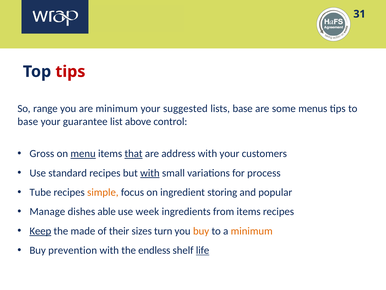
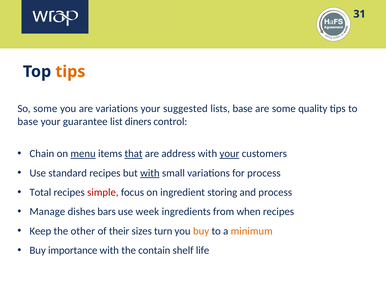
tips at (70, 71) colour: red -> orange
So range: range -> some
are minimum: minimum -> variations
menus: menus -> quality
above: above -> diners
Gross: Gross -> Chain
your at (229, 153) underline: none -> present
Tube: Tube -> Total
simple colour: orange -> red
and popular: popular -> process
able: able -> bars
from items: items -> when
Keep underline: present -> none
made: made -> other
prevention: prevention -> importance
endless: endless -> contain
life underline: present -> none
